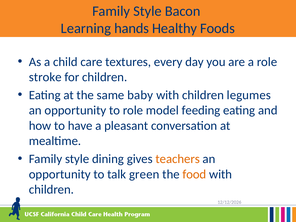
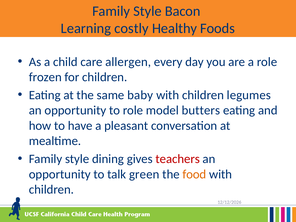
hands: hands -> costly
textures: textures -> allergen
stroke: stroke -> frozen
feeding: feeding -> butters
teachers colour: orange -> red
